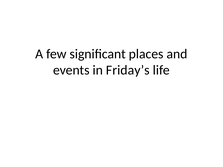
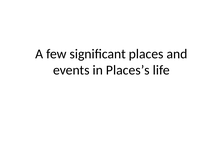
Friday’s: Friday’s -> Places’s
